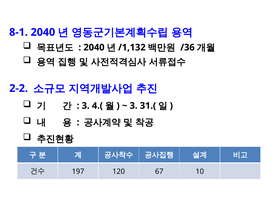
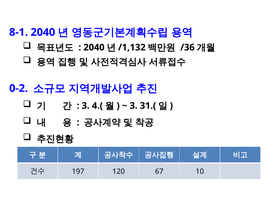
2-2: 2-2 -> 0-2
